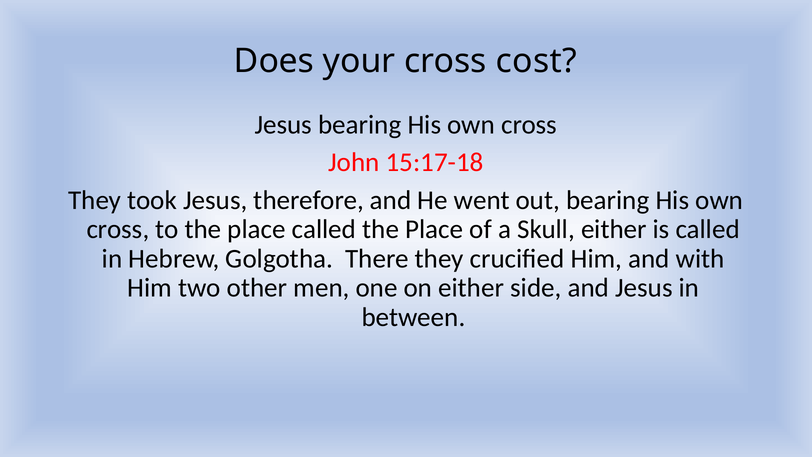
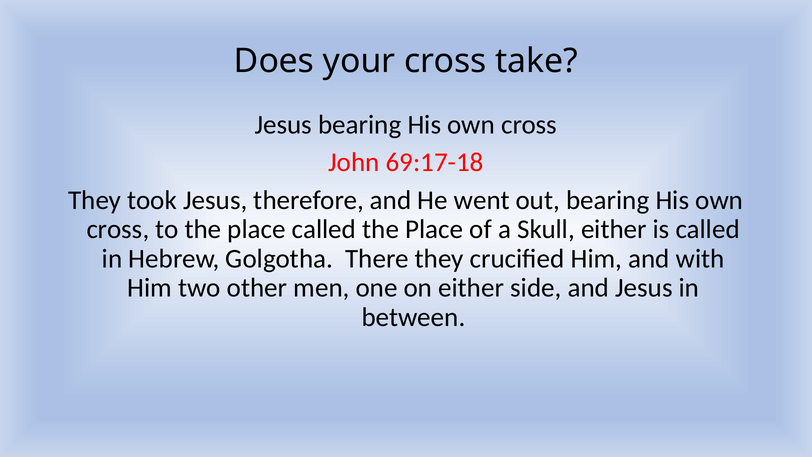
cost: cost -> take
15:17-18: 15:17-18 -> 69:17-18
